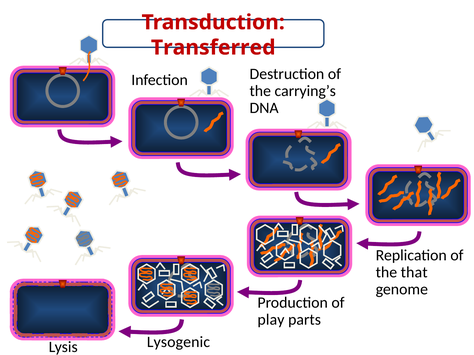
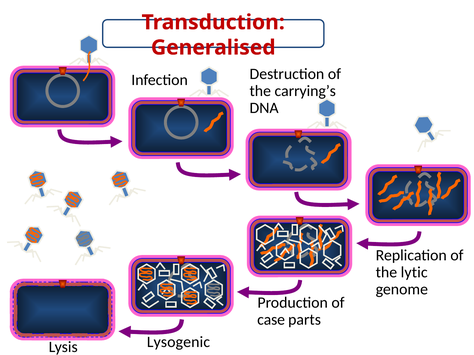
Transferred: Transferred -> Generalised
that: that -> lytic
play: play -> case
